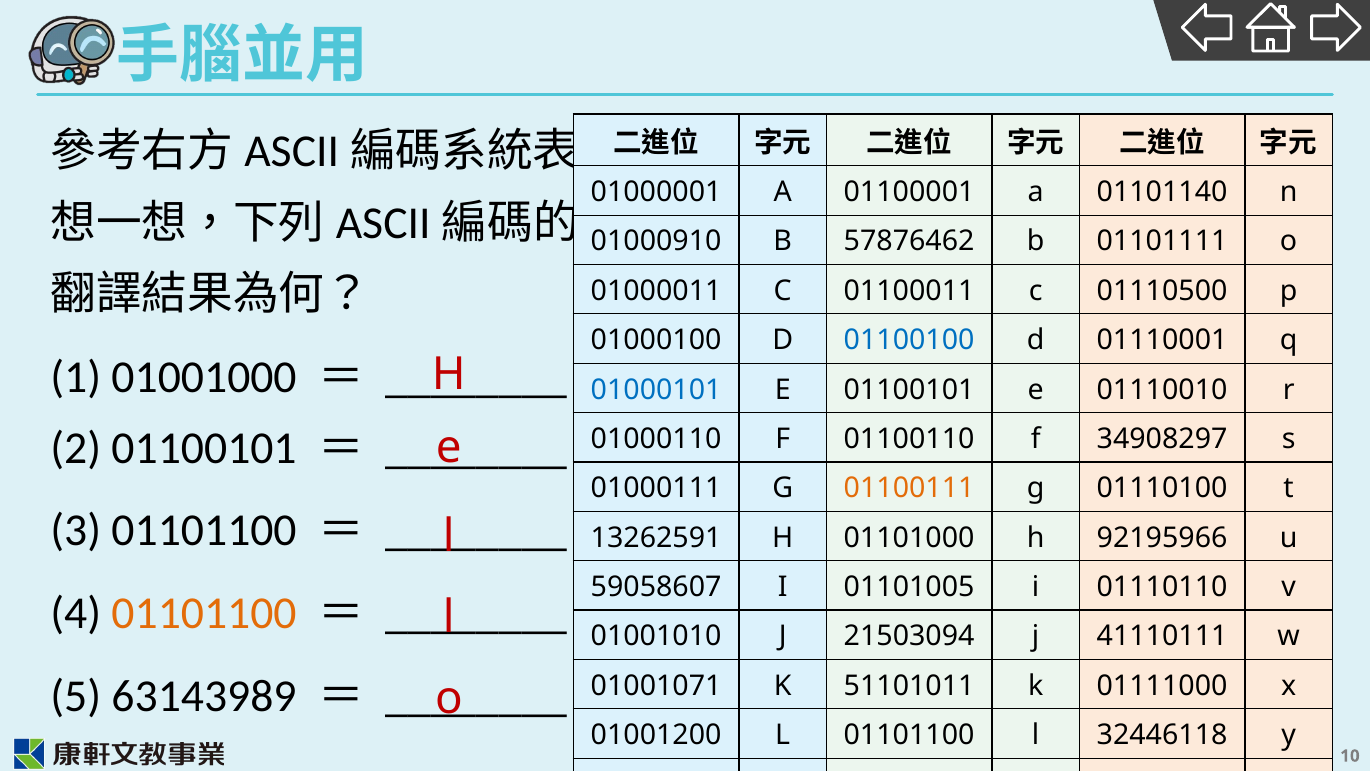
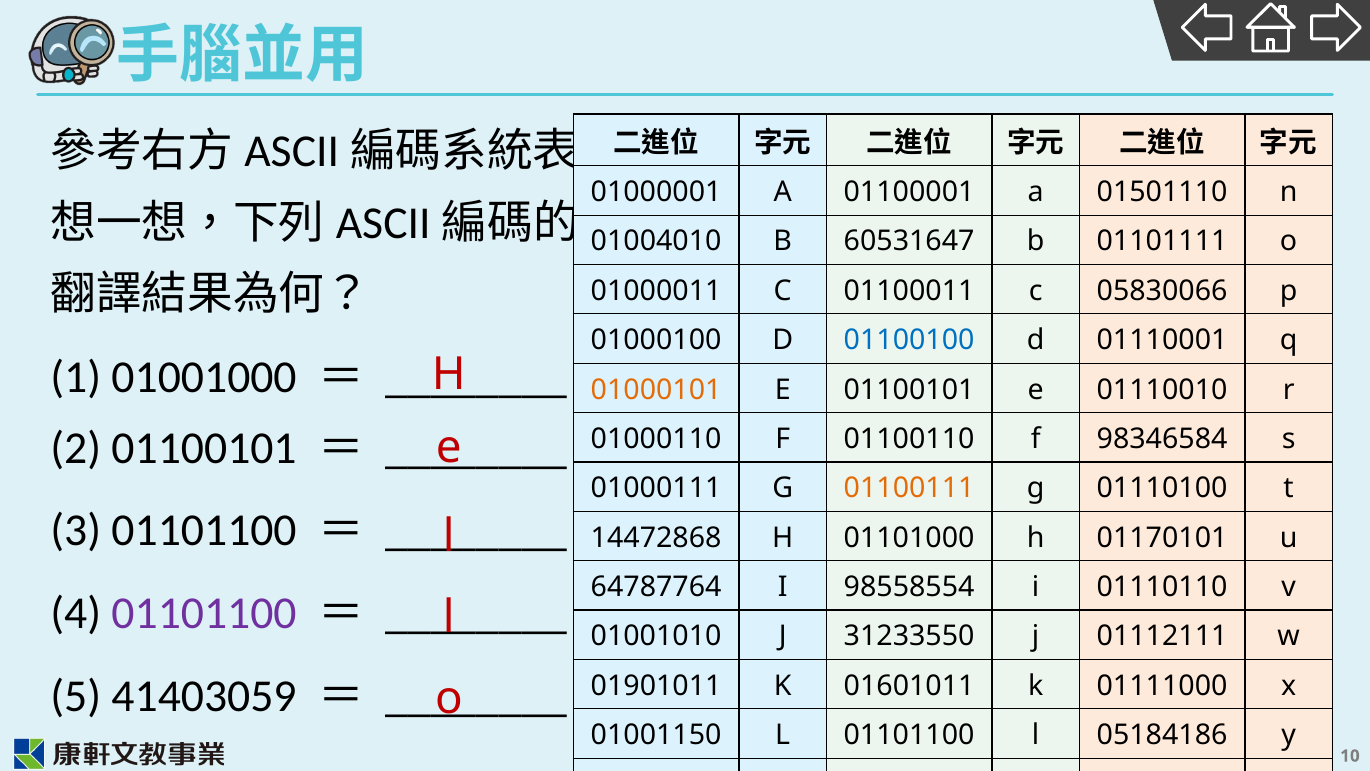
01101140: 01101140 -> 01501110
01000910: 01000910 -> 01004010
57876462: 57876462 -> 60531647
01110500: 01110500 -> 05830066
01000101 colour: blue -> orange
34908297: 34908297 -> 98346584
13262591: 13262591 -> 14472868
92195966: 92195966 -> 01170101
59058607: 59058607 -> 64787764
01101005: 01101005 -> 98558554
01101100 at (204, 613) colour: orange -> purple
21503094: 21503094 -> 31233550
41110111: 41110111 -> 01112111
63143989: 63143989 -> 41403059
01001071: 01001071 -> 01901011
51101011: 51101011 -> 01601011
01001200: 01001200 -> 01001150
32446118: 32446118 -> 05184186
